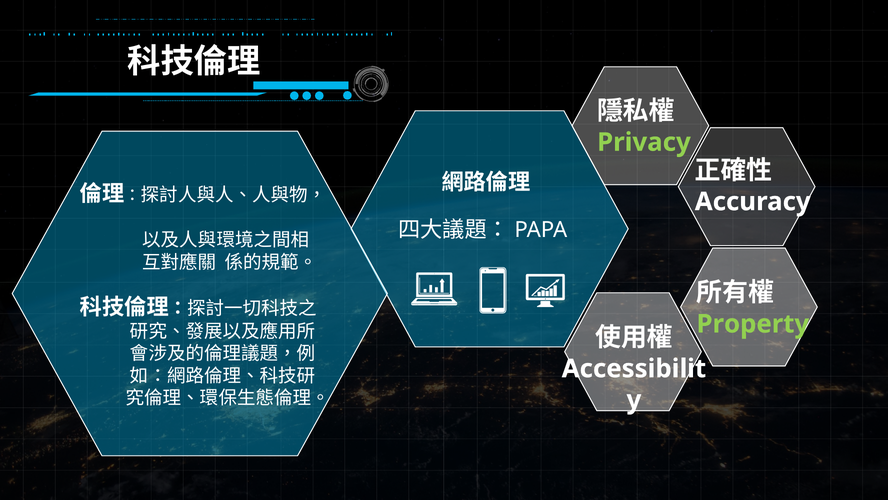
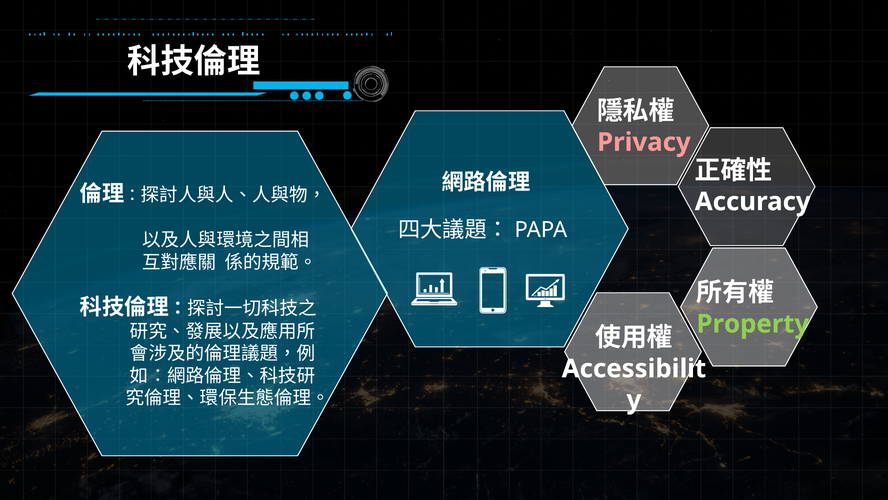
Privacy colour: light green -> pink
